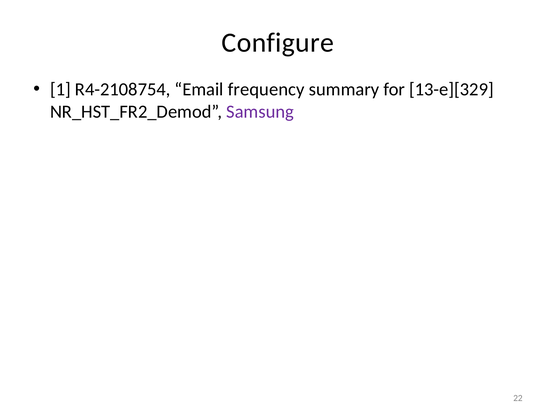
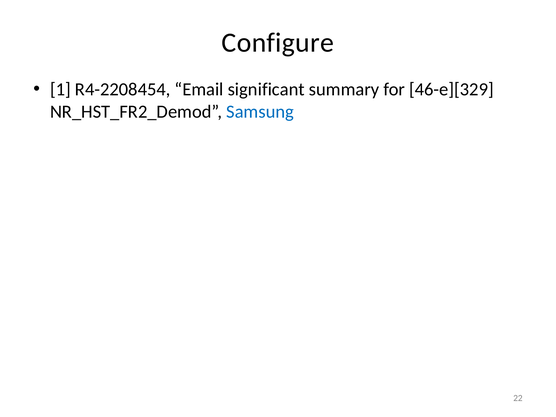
R4-2108754: R4-2108754 -> R4-2208454
frequency: frequency -> significant
13-e][329: 13-e][329 -> 46-e][329
Samsung colour: purple -> blue
